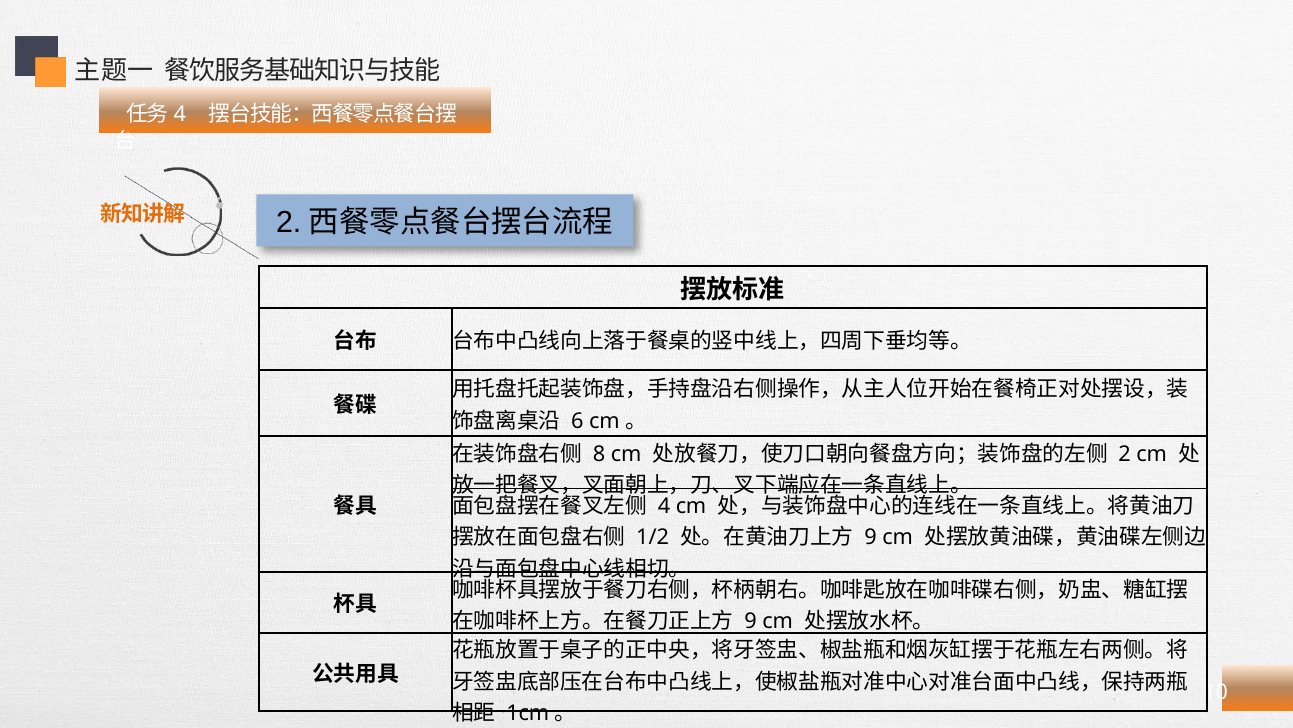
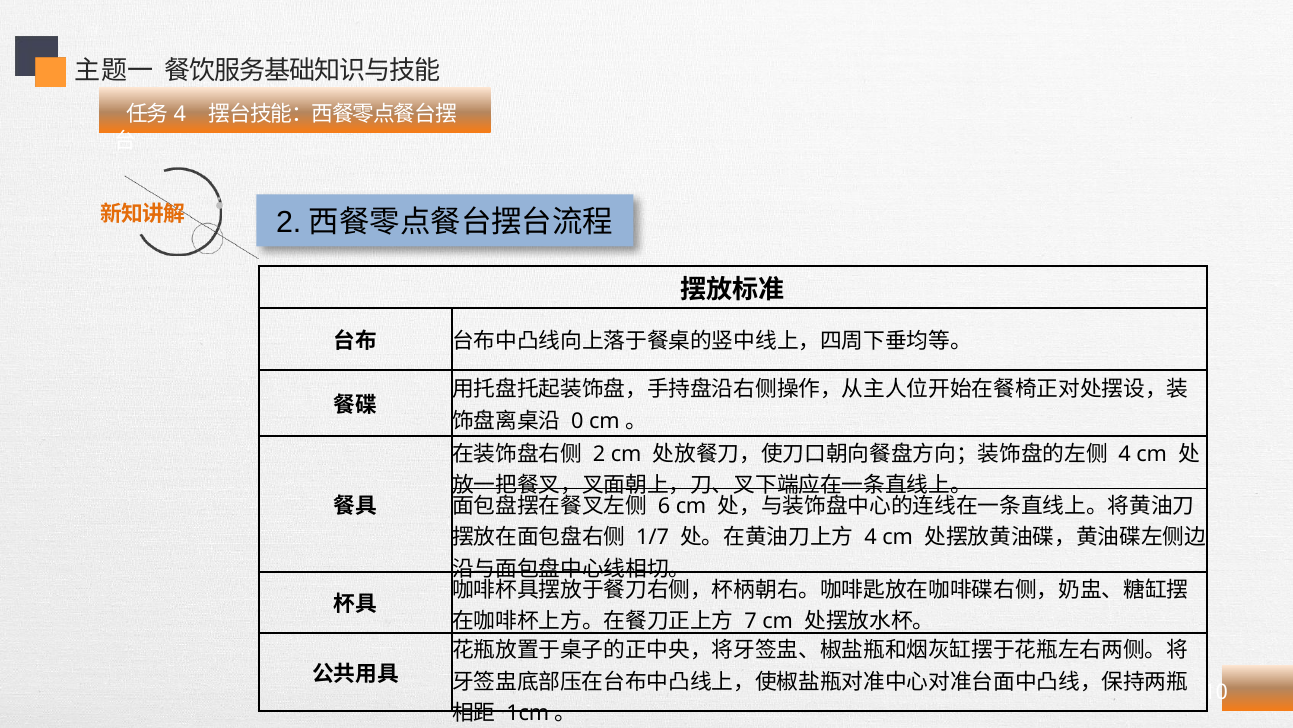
6: 6 -> 0
8: 8 -> 2
2 at (1125, 454): 2 -> 4
4: 4 -> 6
1/2: 1/2 -> 1/7
9 at (871, 538): 9 -> 4
9 at (751, 621): 9 -> 7
